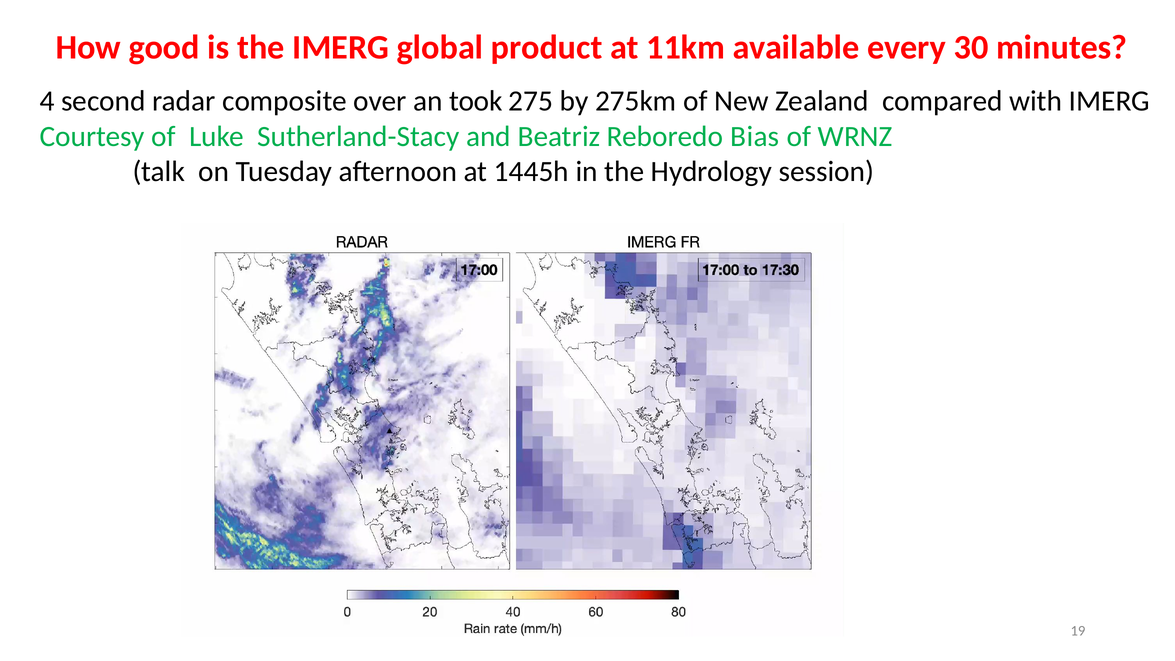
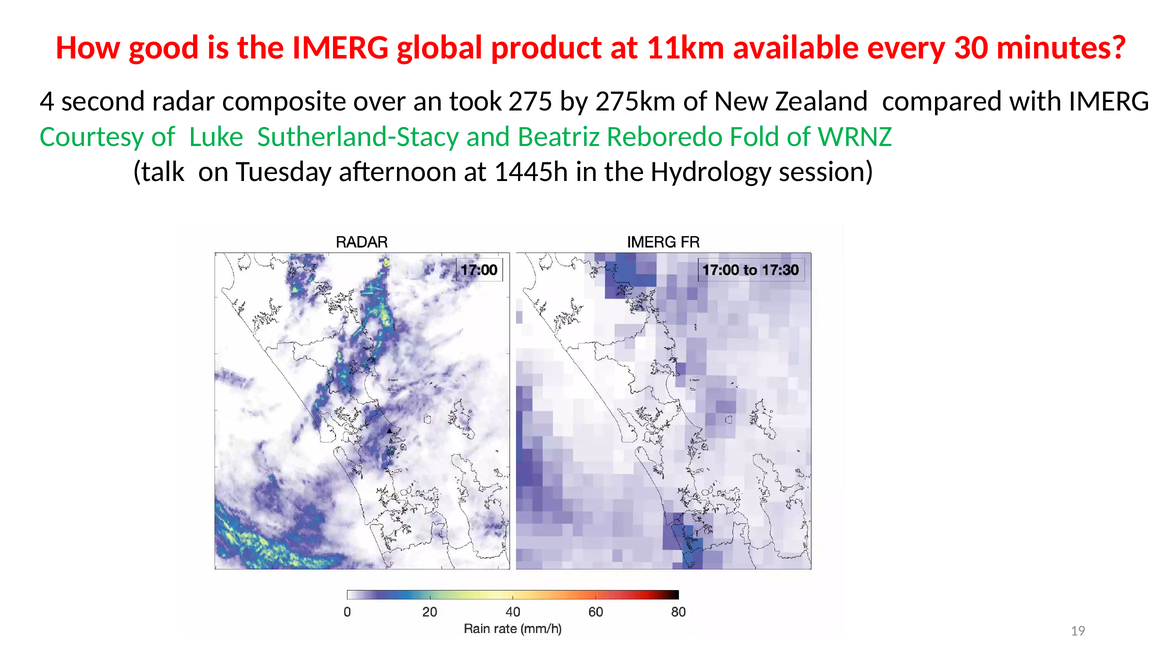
Bias: Bias -> Fold
